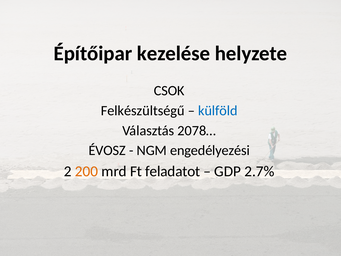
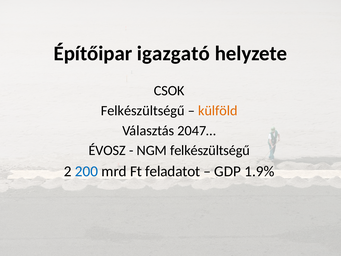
kezelése: kezelése -> igazgató
külföld colour: blue -> orange
2078…: 2078… -> 2047…
NGM engedélyezési: engedélyezési -> felkészültségű
200 colour: orange -> blue
2.7%: 2.7% -> 1.9%
